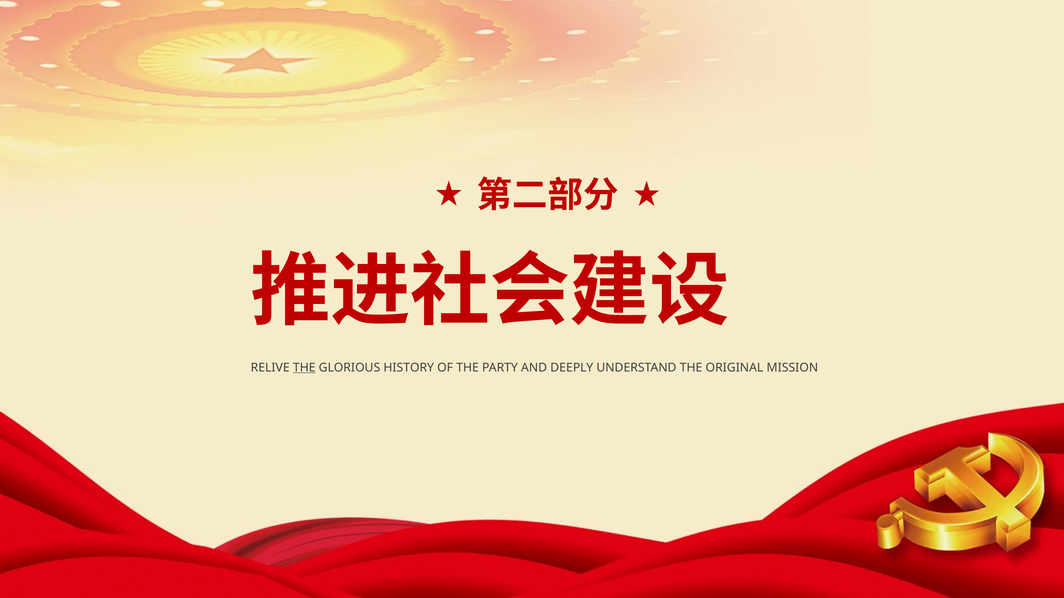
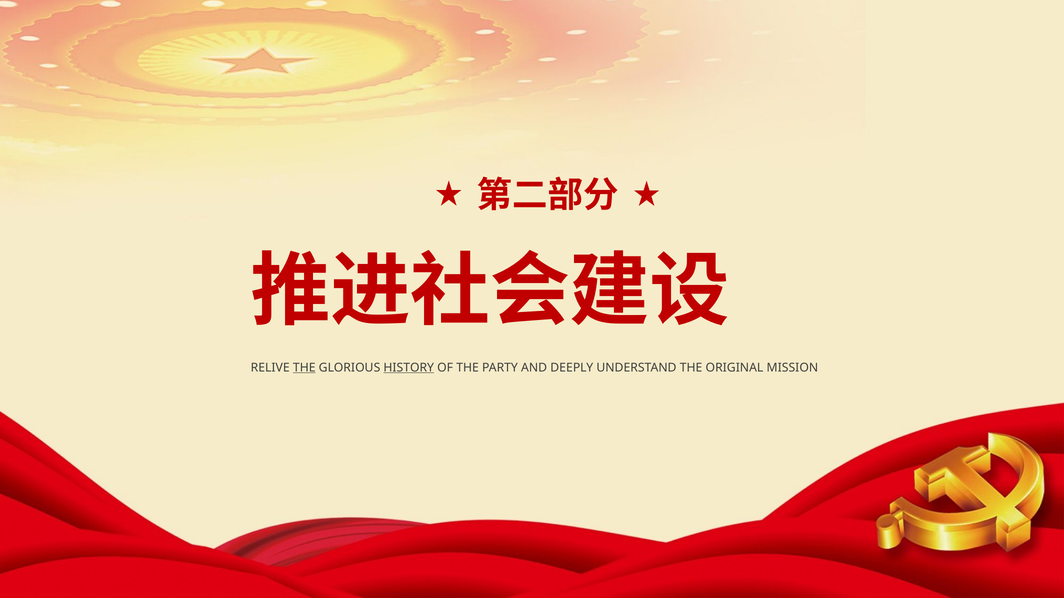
HISTORY underline: none -> present
